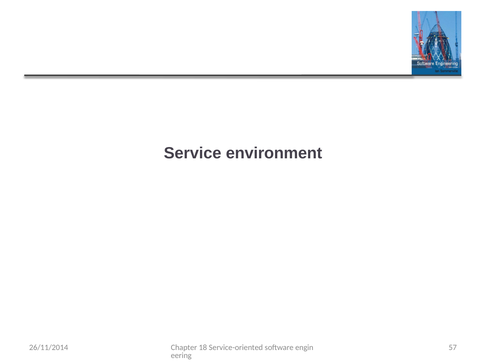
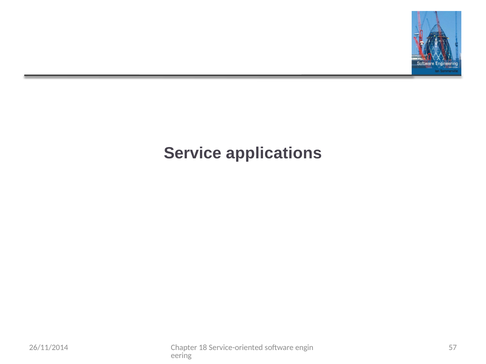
environment: environment -> applications
